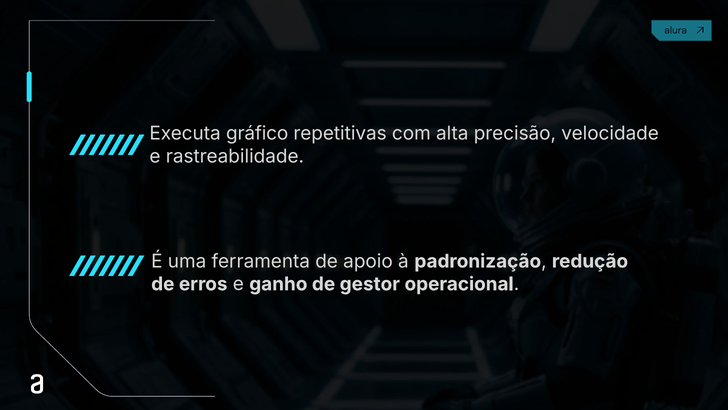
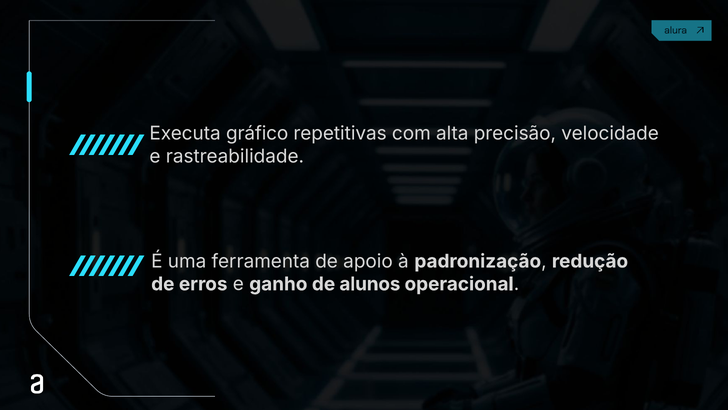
gestor: gestor -> alunos
